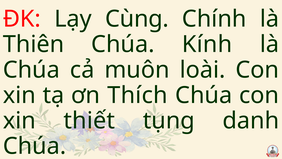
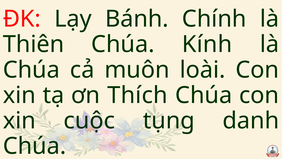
Cùng: Cùng -> Bánh
thiết: thiết -> cuộc
